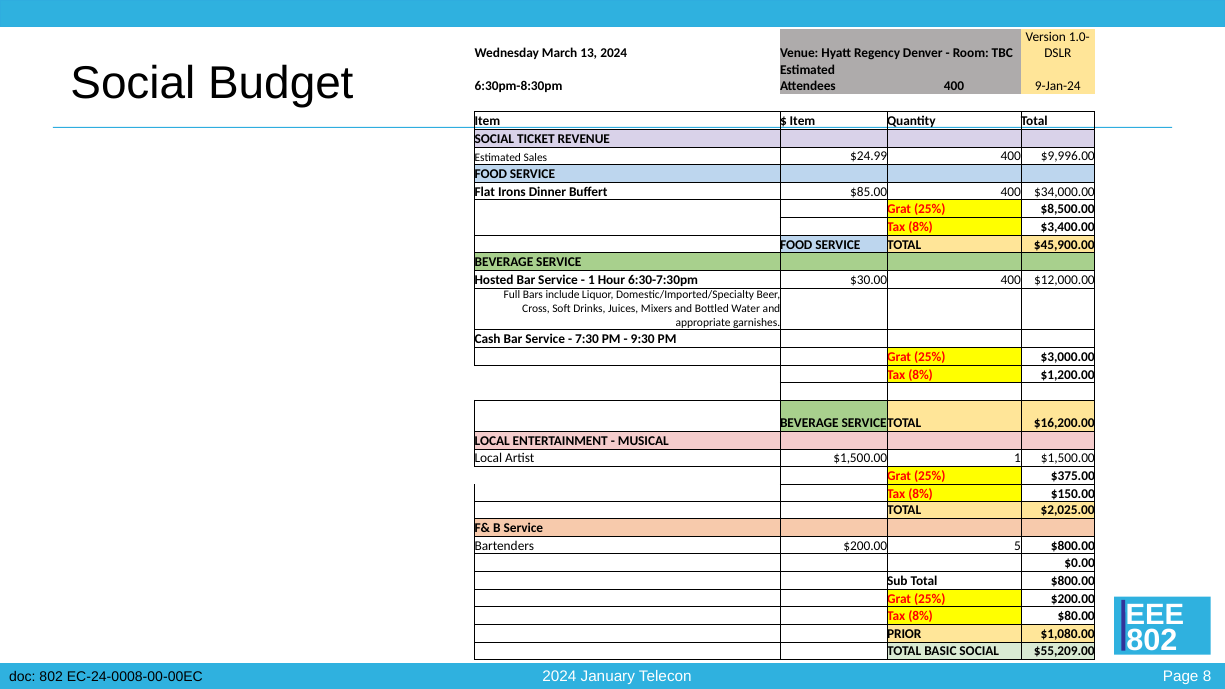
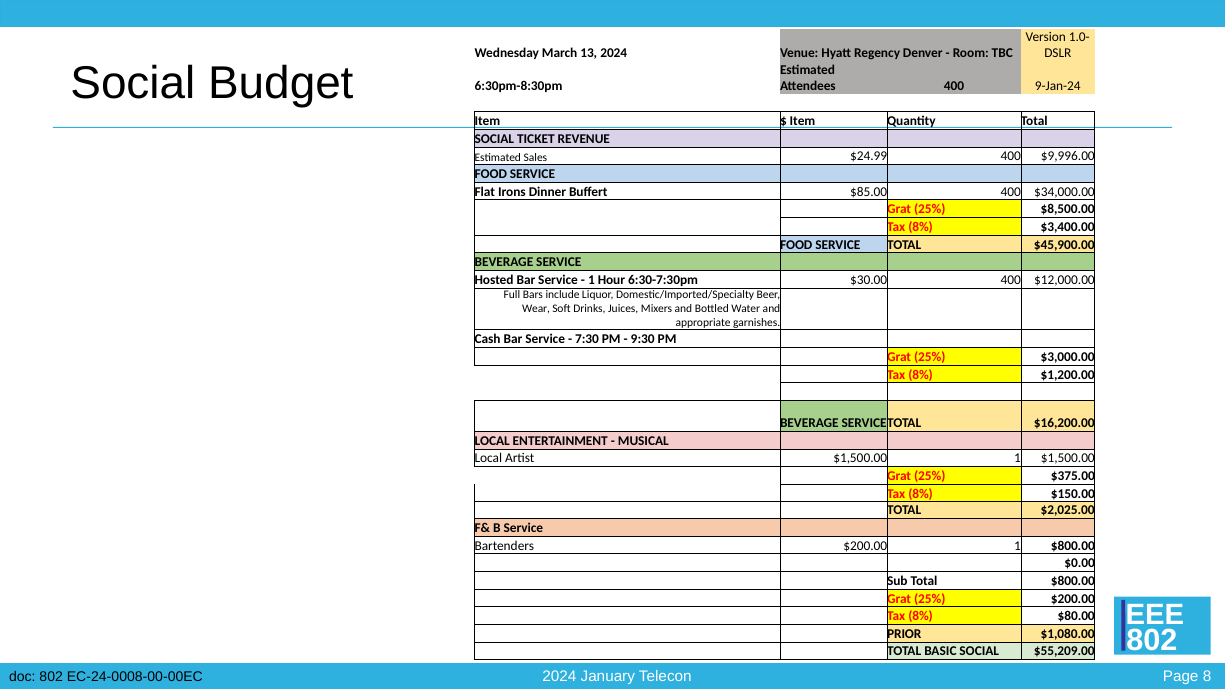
Cross: Cross -> Wear
$200.00 5: 5 -> 1
